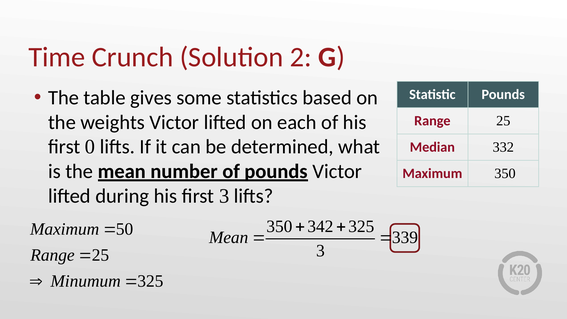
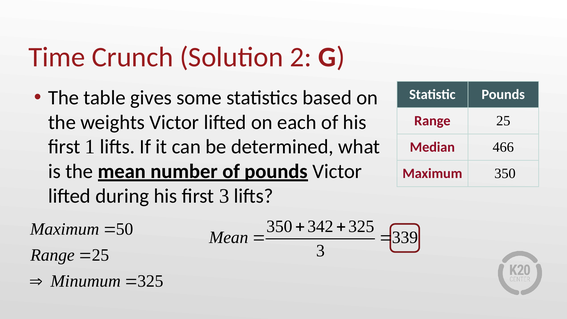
0: 0 -> 1
332: 332 -> 466
